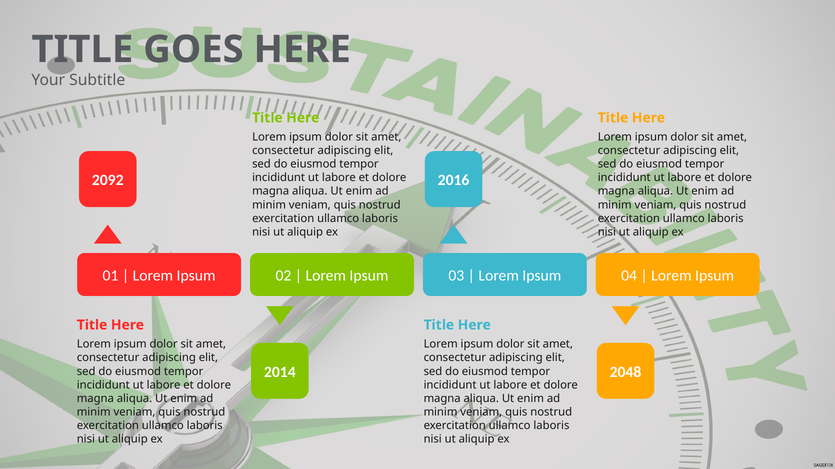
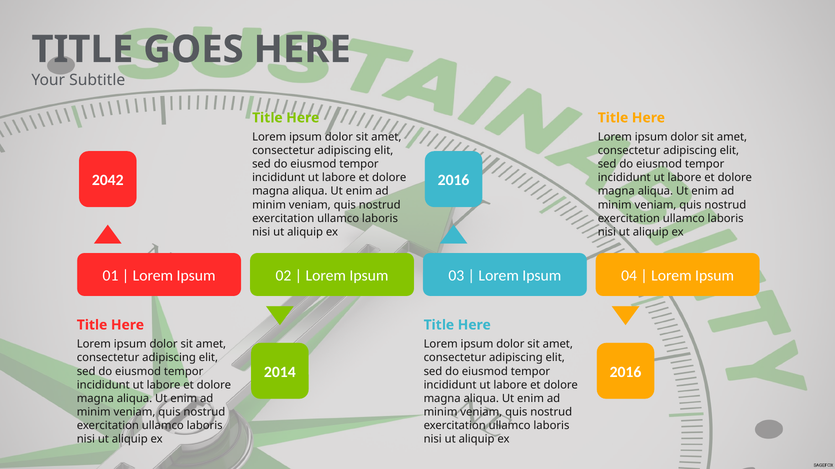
2092: 2092 -> 2042
2048 at (625, 372): 2048 -> 2016
